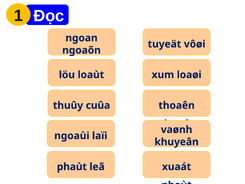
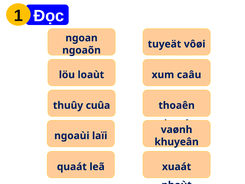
loaøi: loaøi -> caâu
phaùt at (72, 167): phaùt -> quaát
